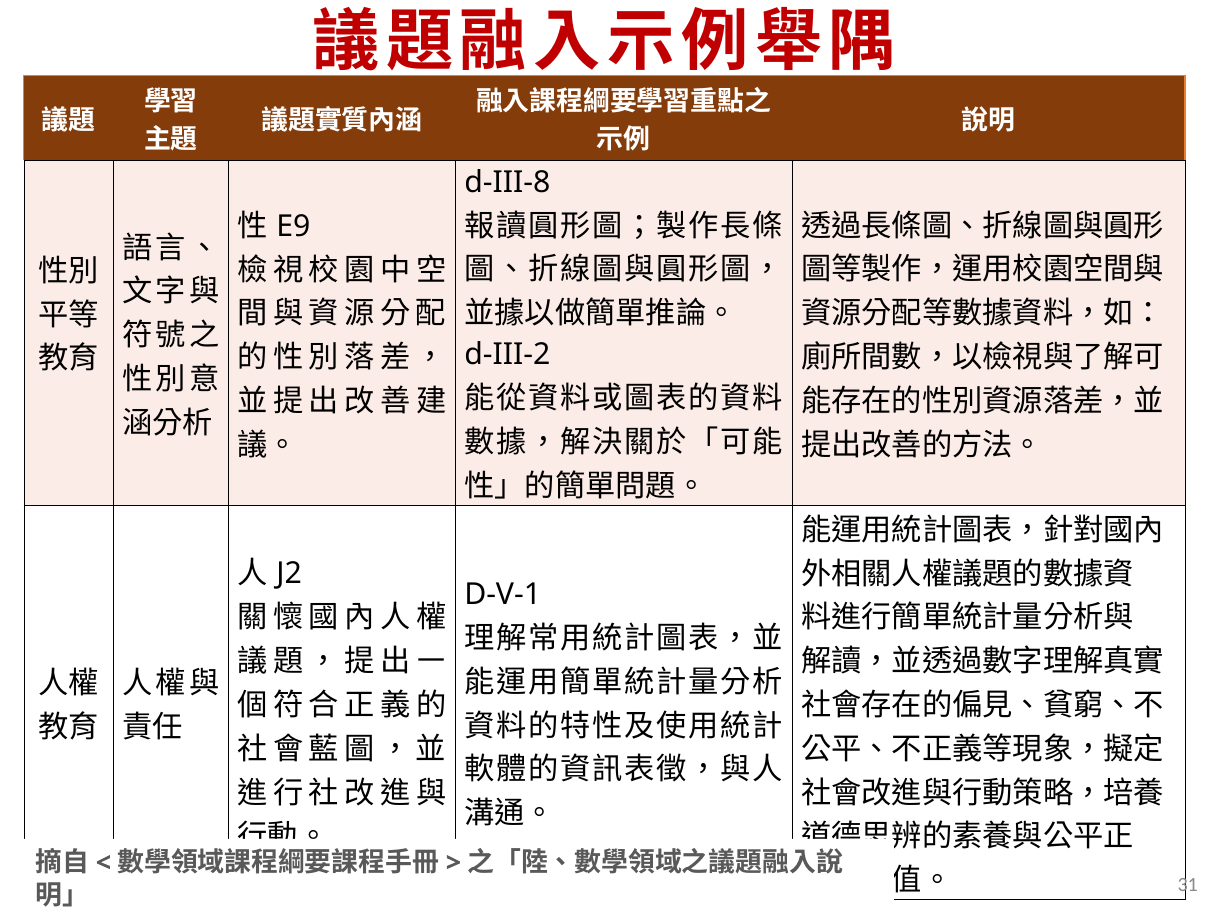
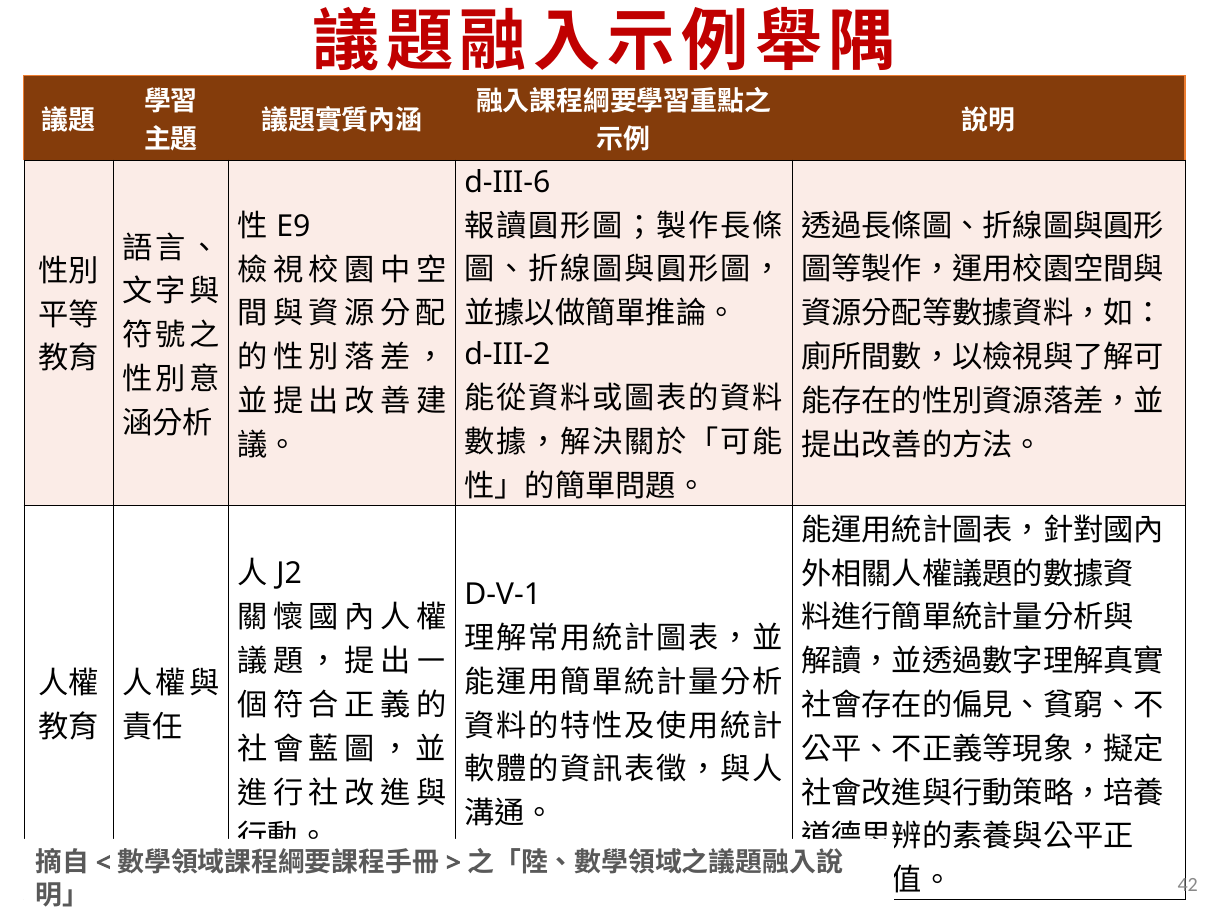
d-III-8: d-III-8 -> d-III-6
31: 31 -> 42
